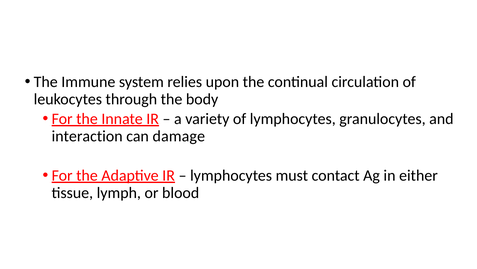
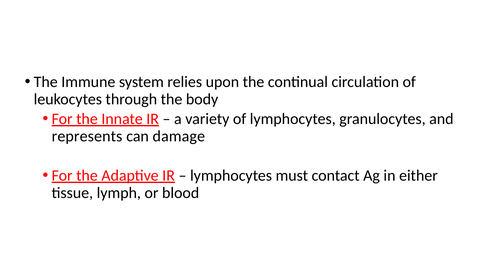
interaction: interaction -> represents
